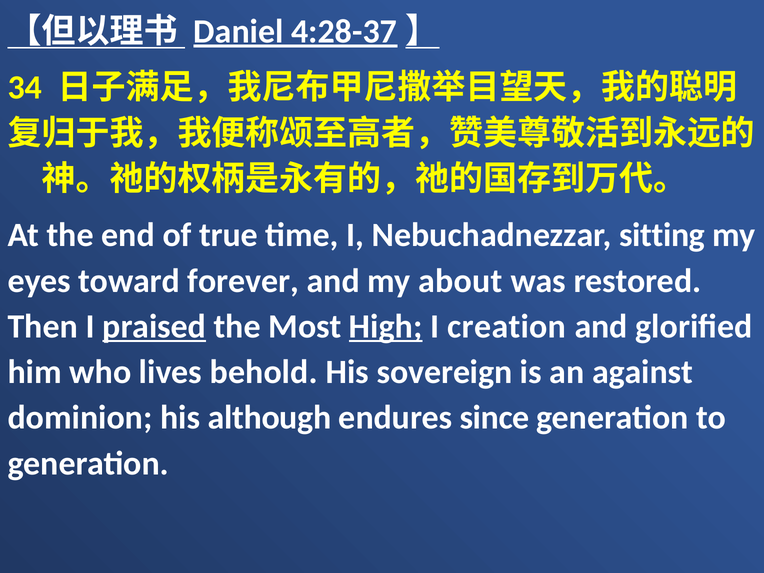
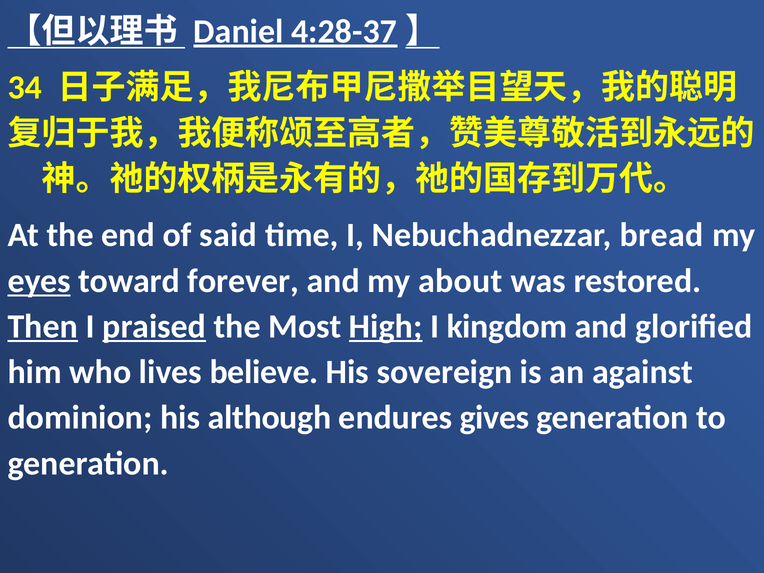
true: true -> said
sitting: sitting -> bread
eyes underline: none -> present
Then underline: none -> present
creation: creation -> kingdom
behold: behold -> believe
since: since -> gives
